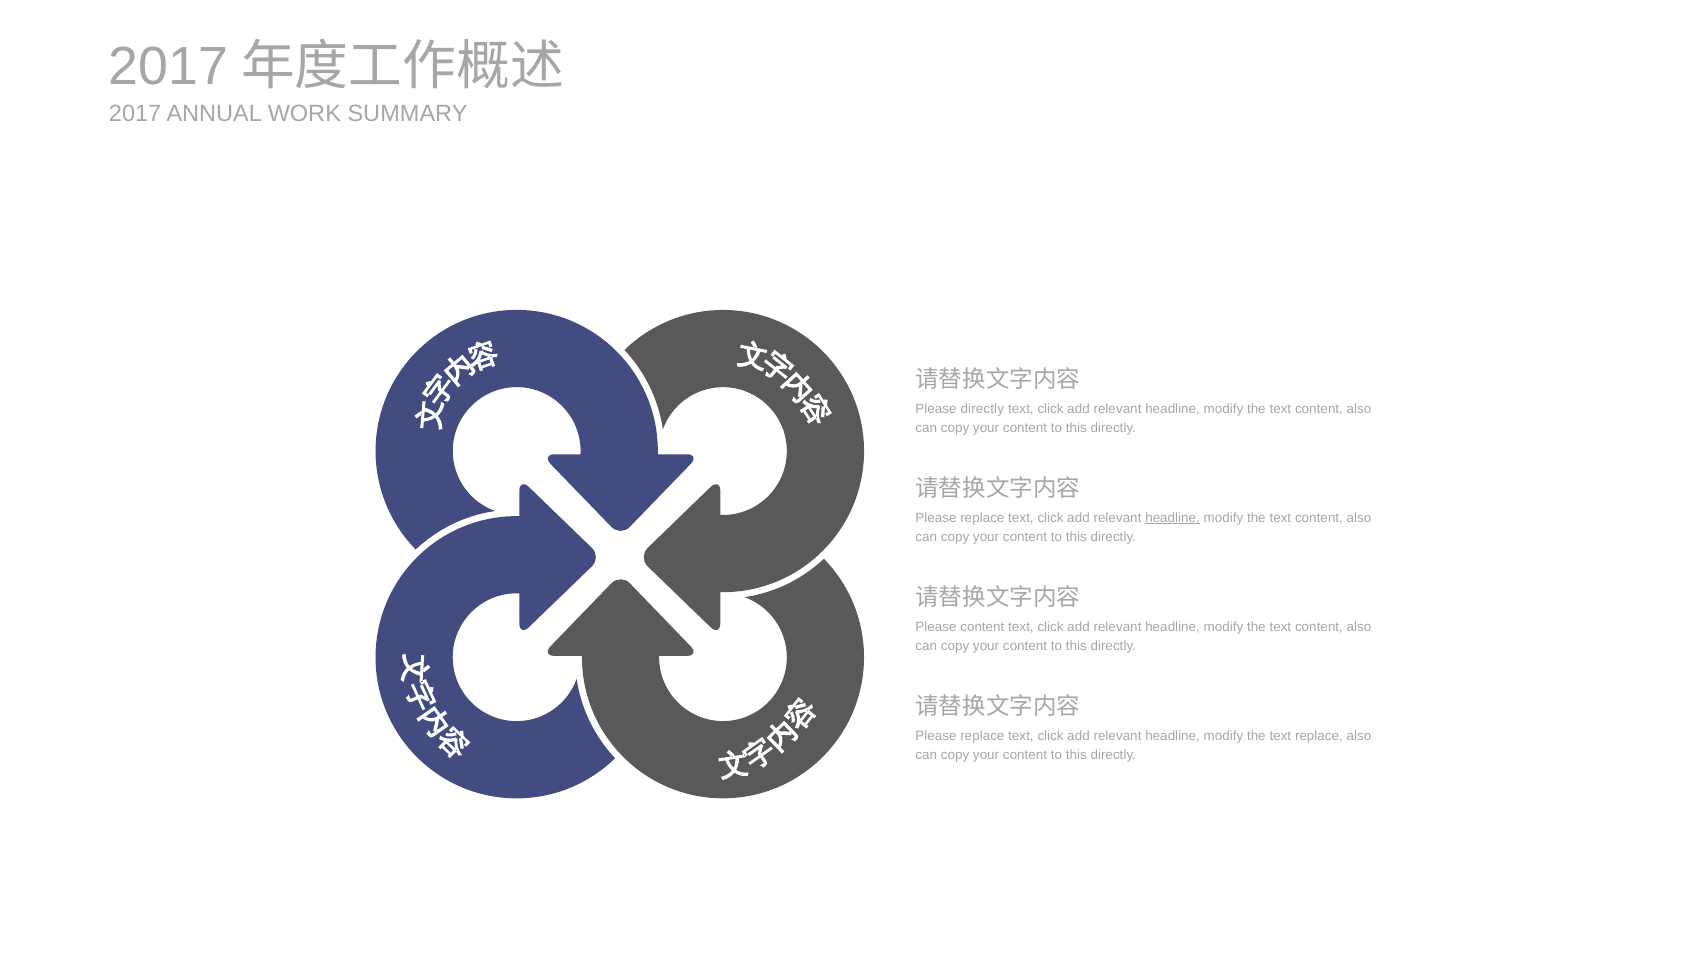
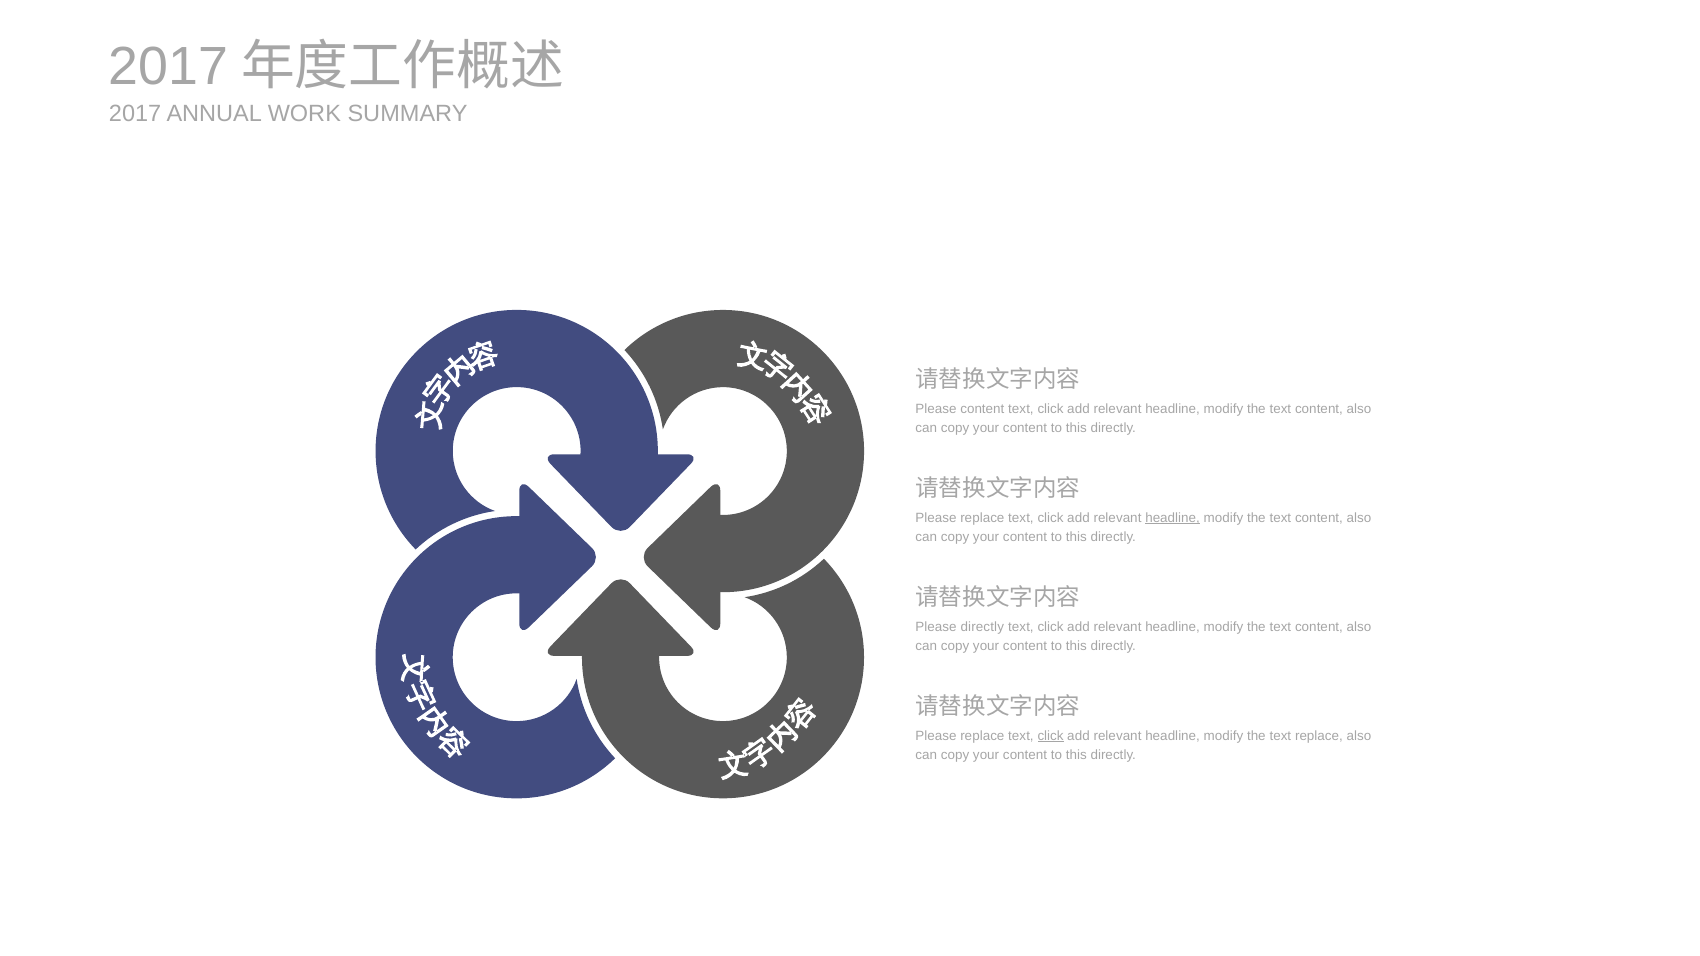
Please directly: directly -> content
Please content: content -> directly
click at (1051, 736) underline: none -> present
